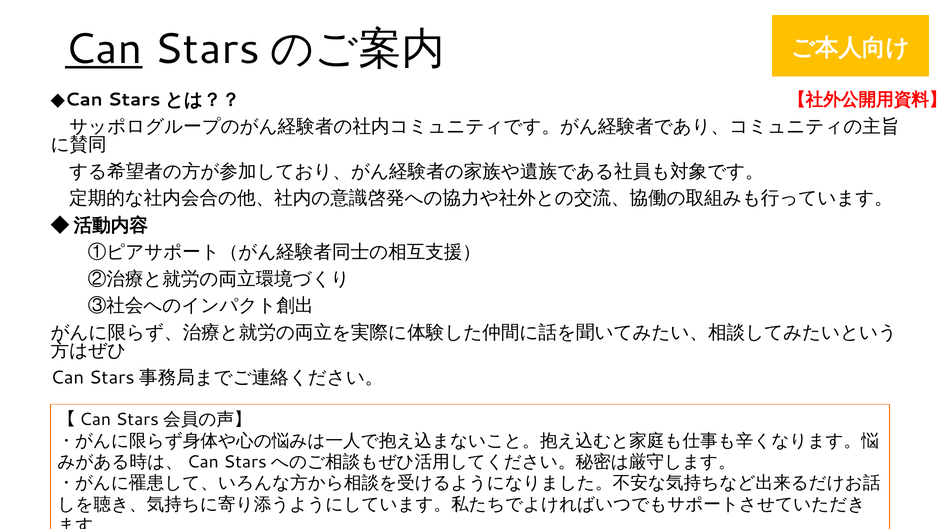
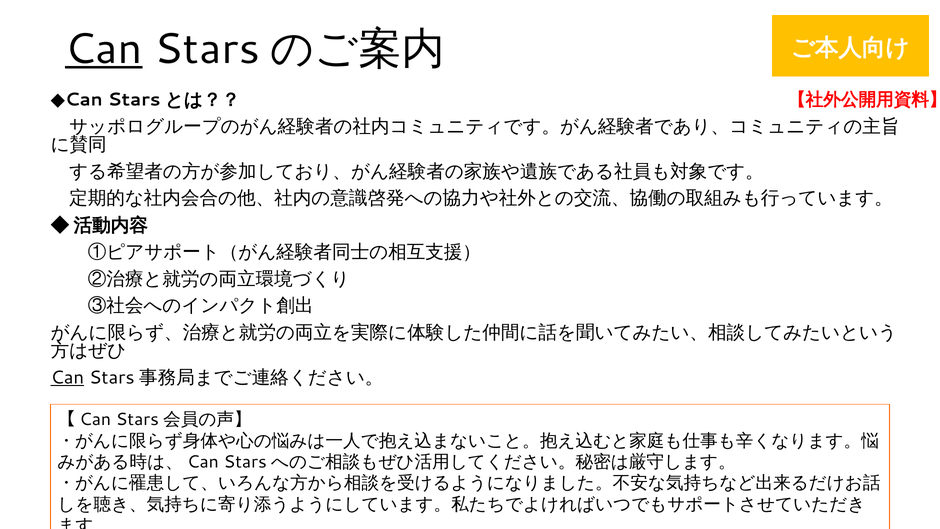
Can at (67, 378) underline: none -> present
